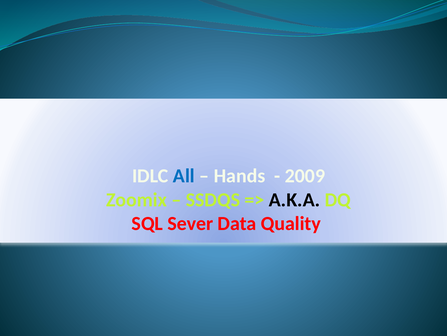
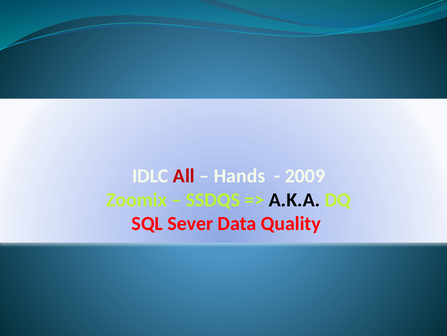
All colour: blue -> red
